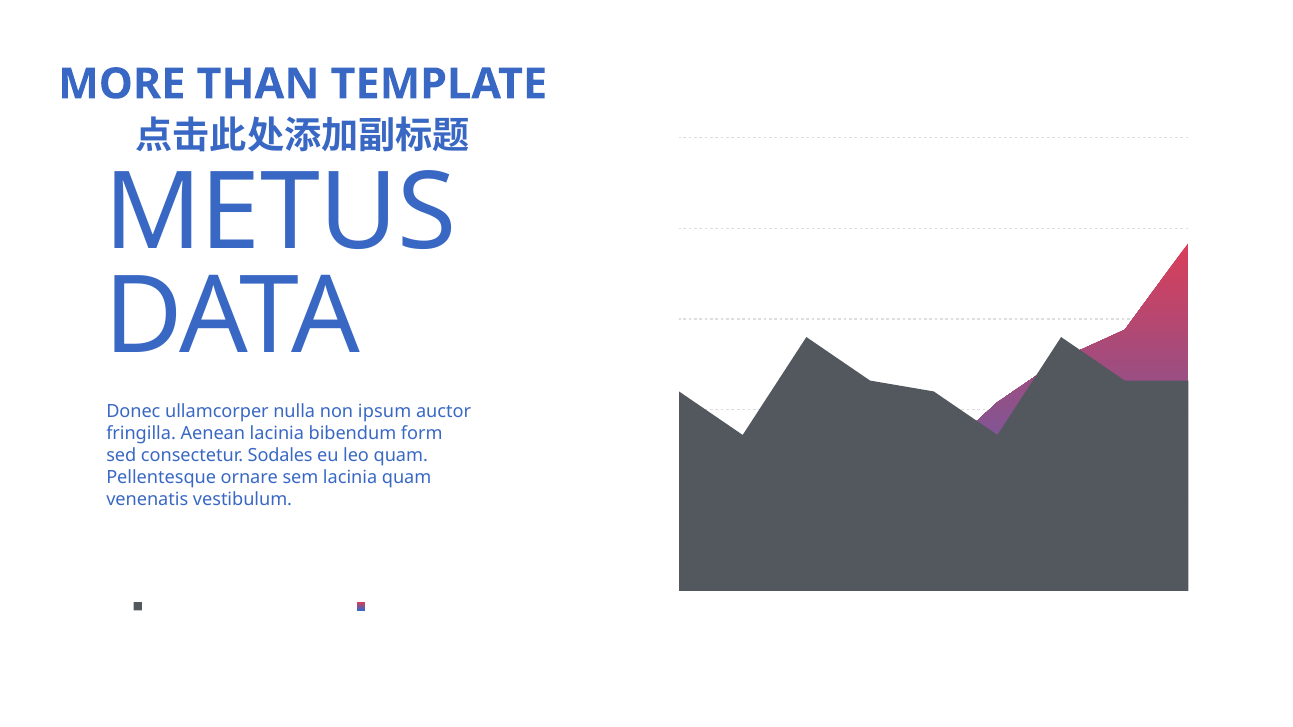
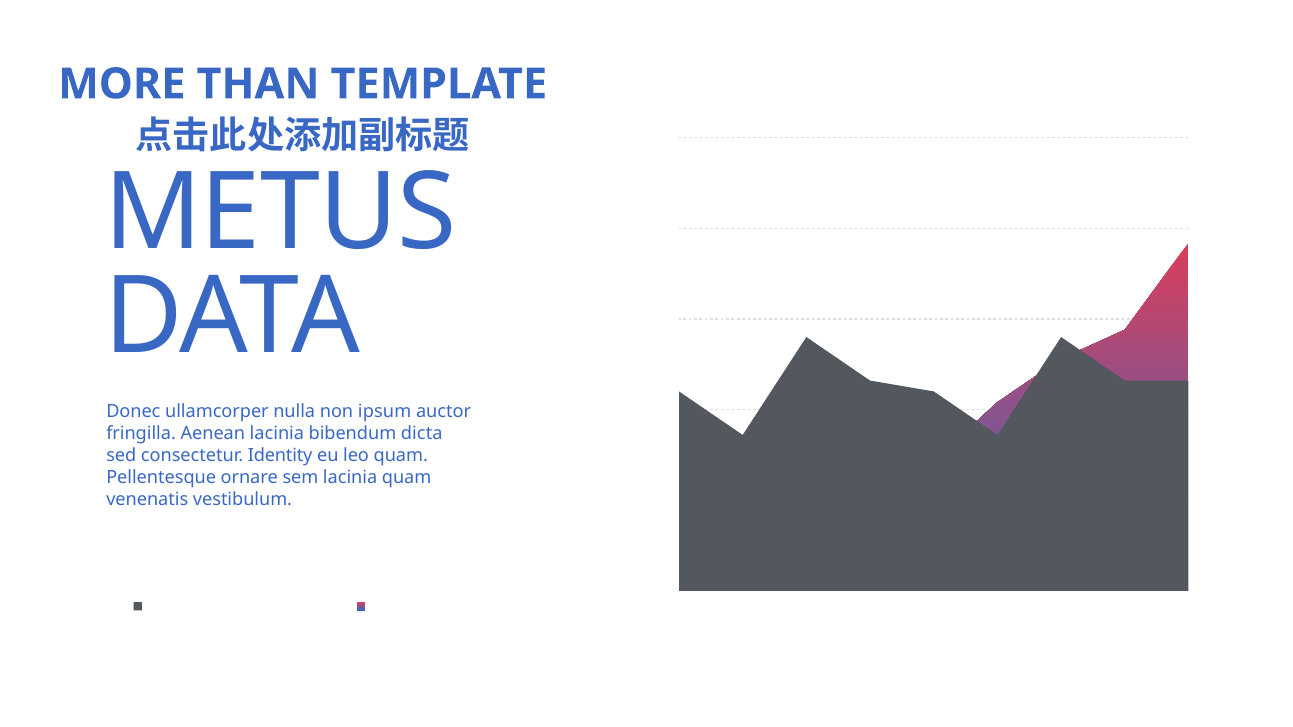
form: form -> dicta
Sodales: Sodales -> Identity
